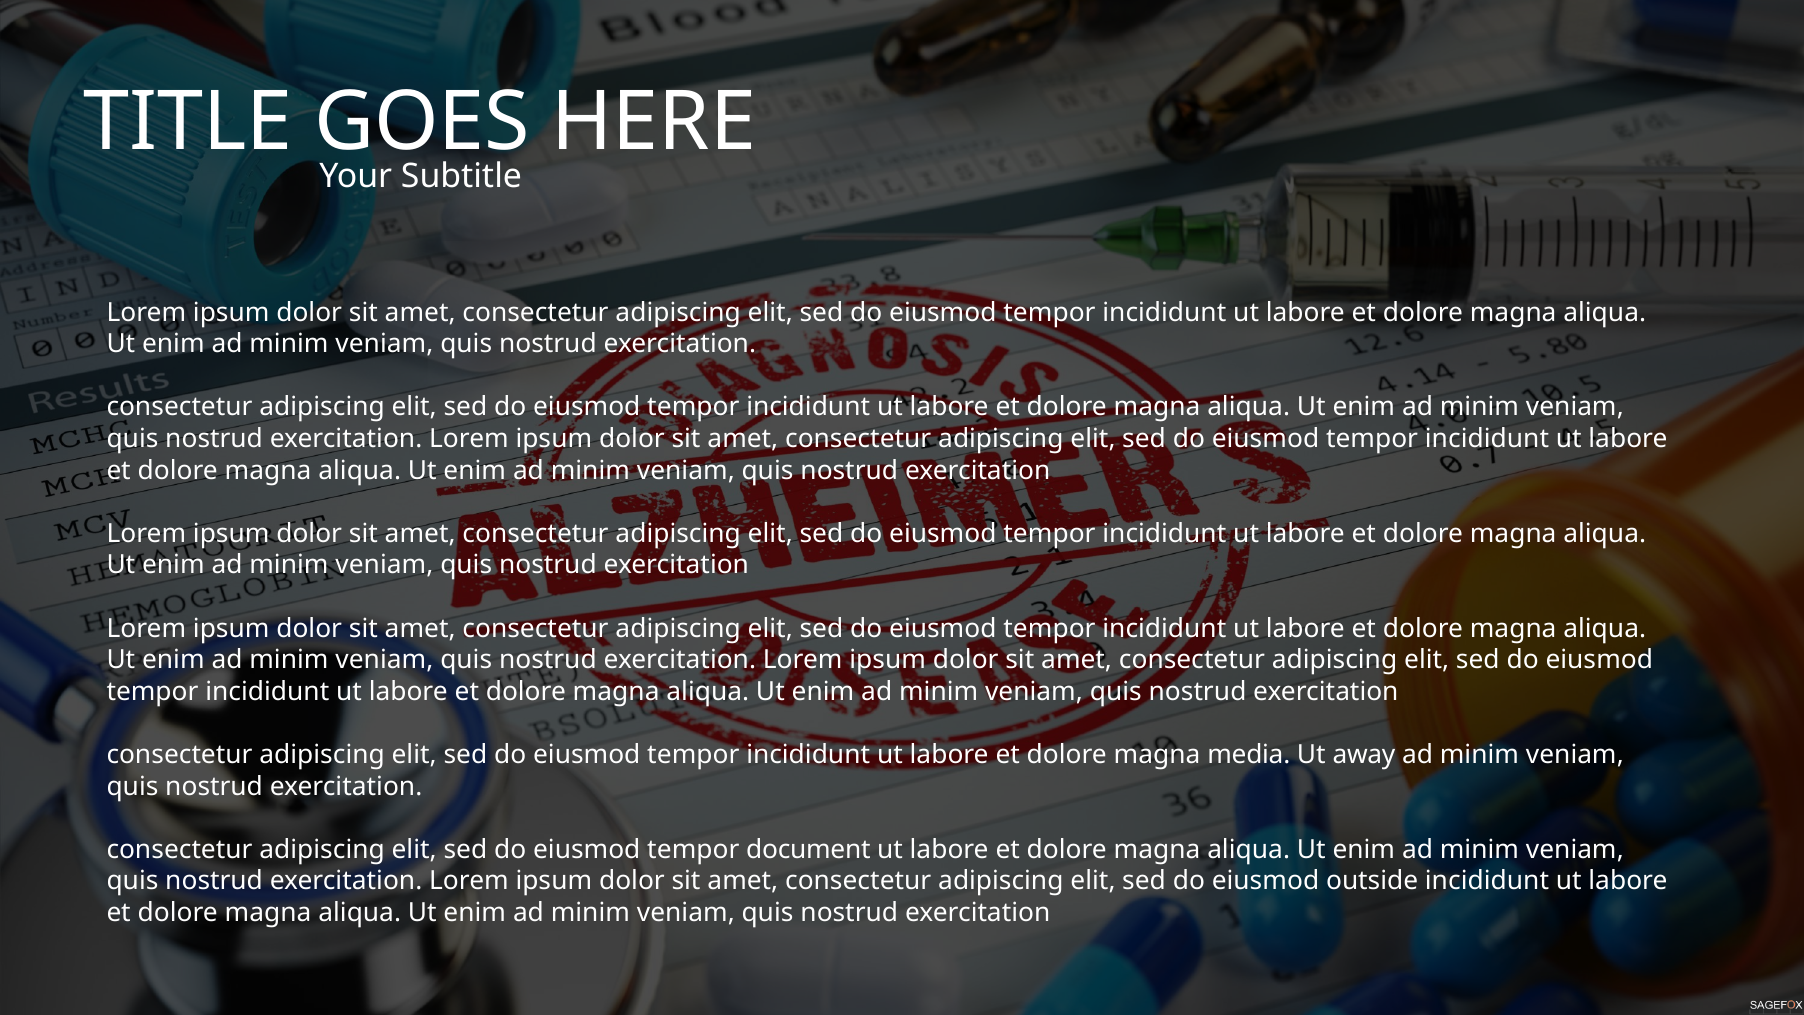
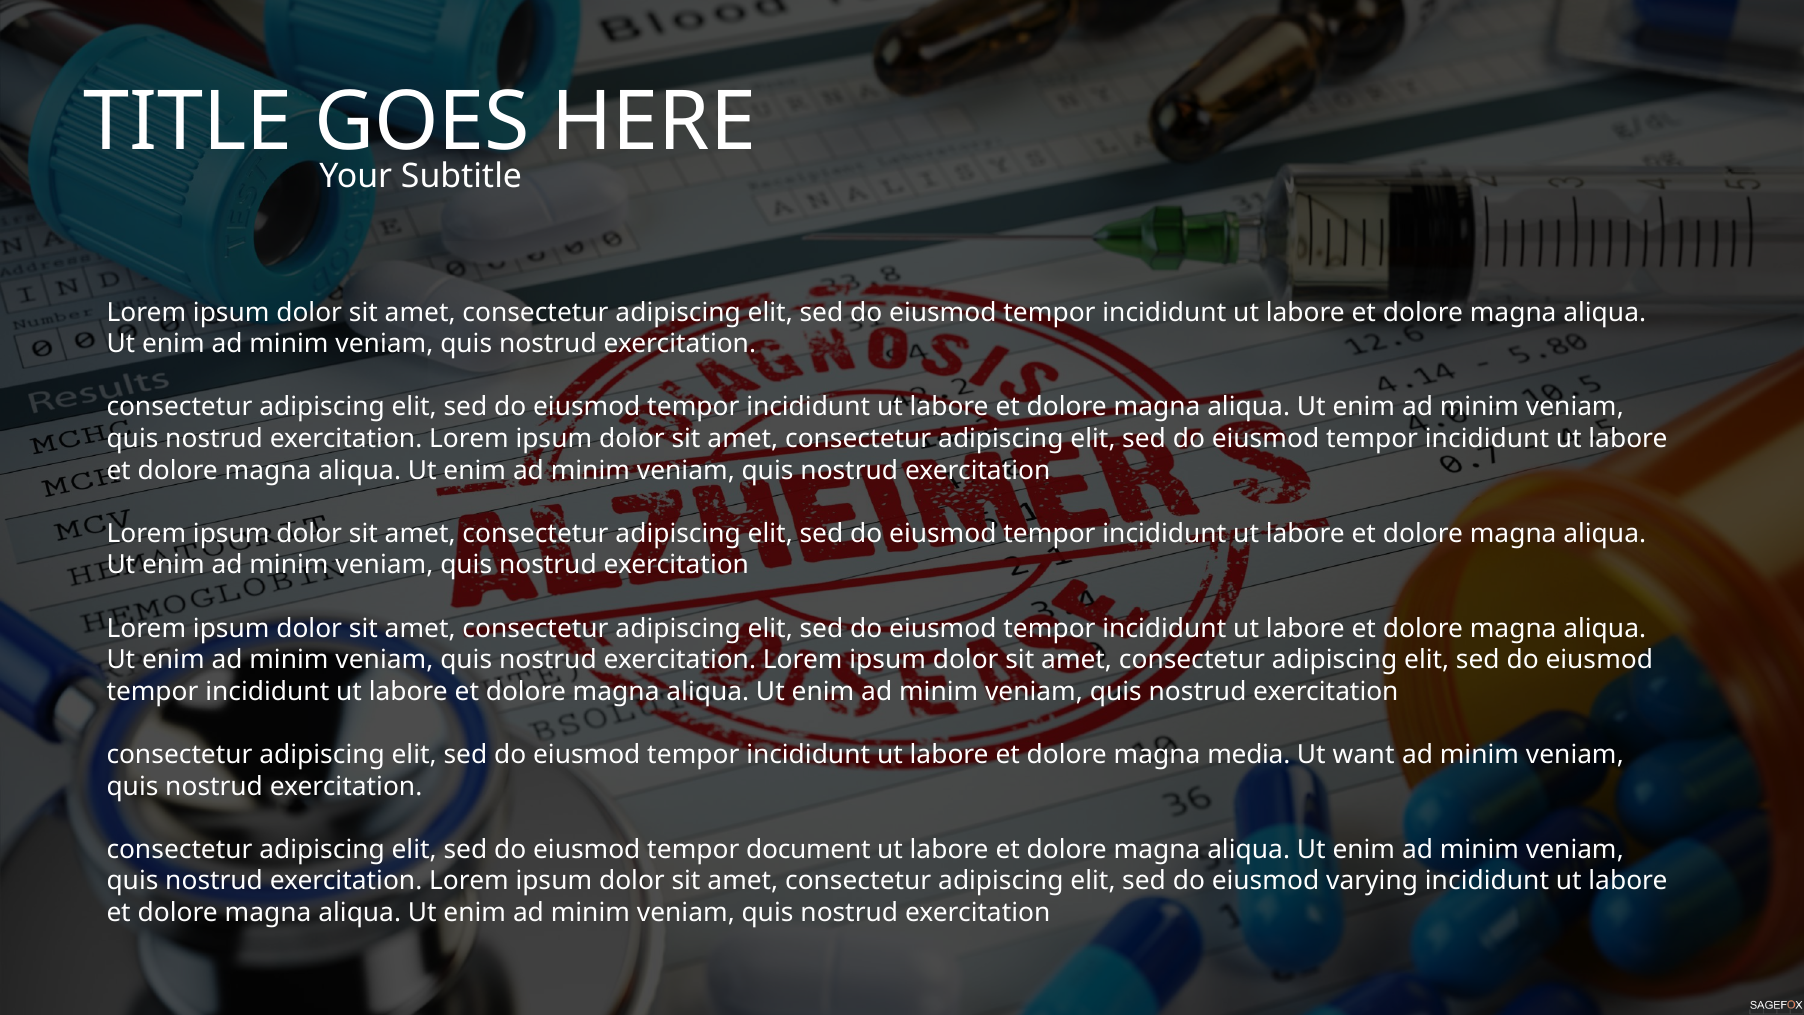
away: away -> want
outside: outside -> varying
